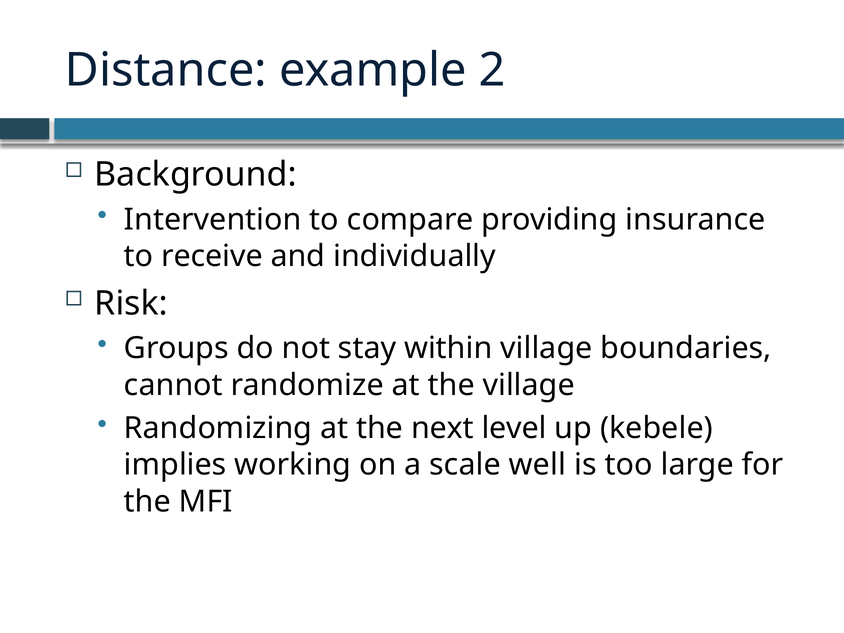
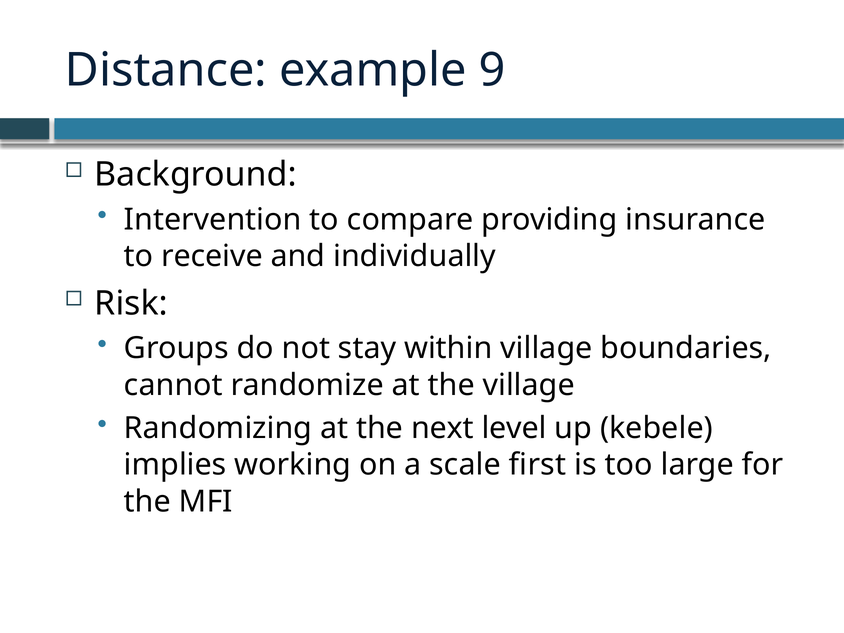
2: 2 -> 9
well: well -> first
